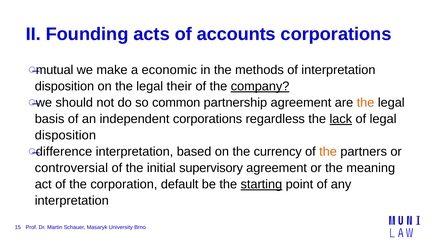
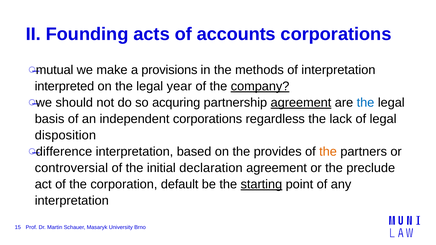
economic: economic -> provisions
disposition at (64, 86): disposition -> interpreted
their: their -> year
common: common -> acquring
agreement at (301, 103) underline: none -> present
the at (365, 103) colour: orange -> blue
lack underline: present -> none
currency: currency -> provides
supervisory: supervisory -> declaration
meaning: meaning -> preclude
